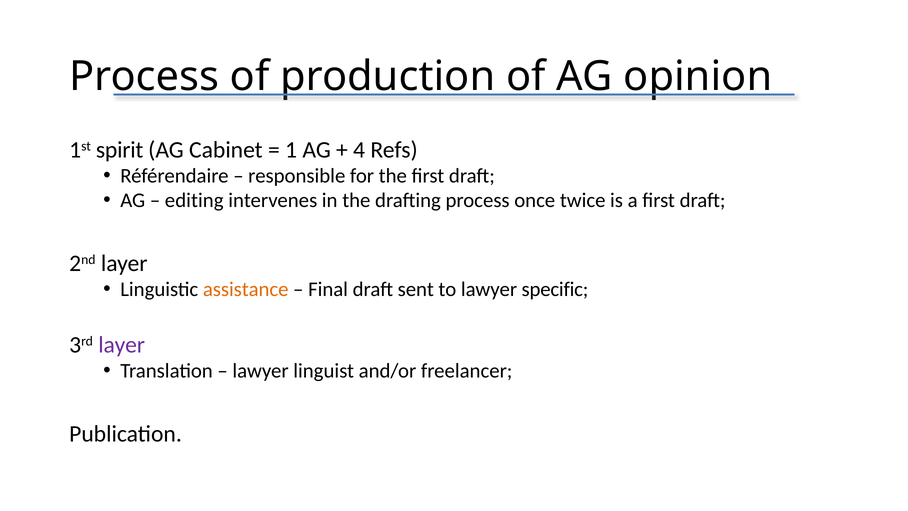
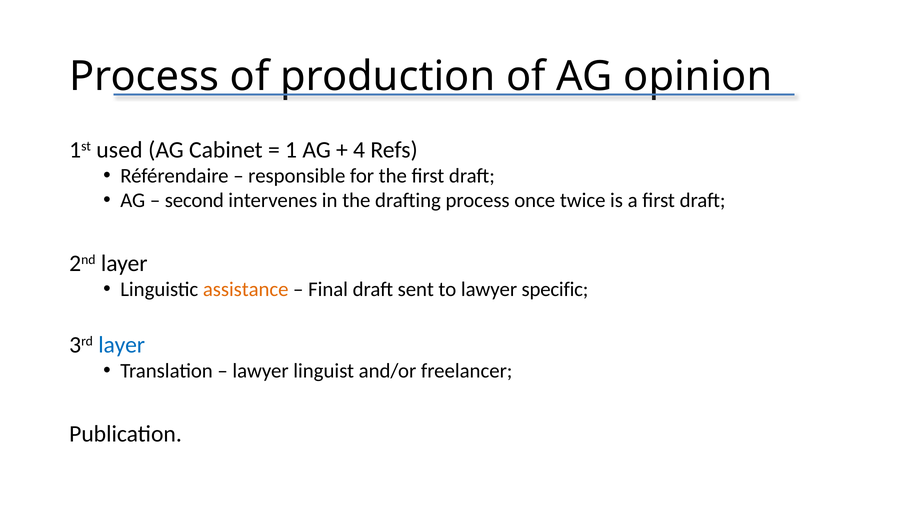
spirit: spirit -> used
editing: editing -> second
layer at (122, 345) colour: purple -> blue
